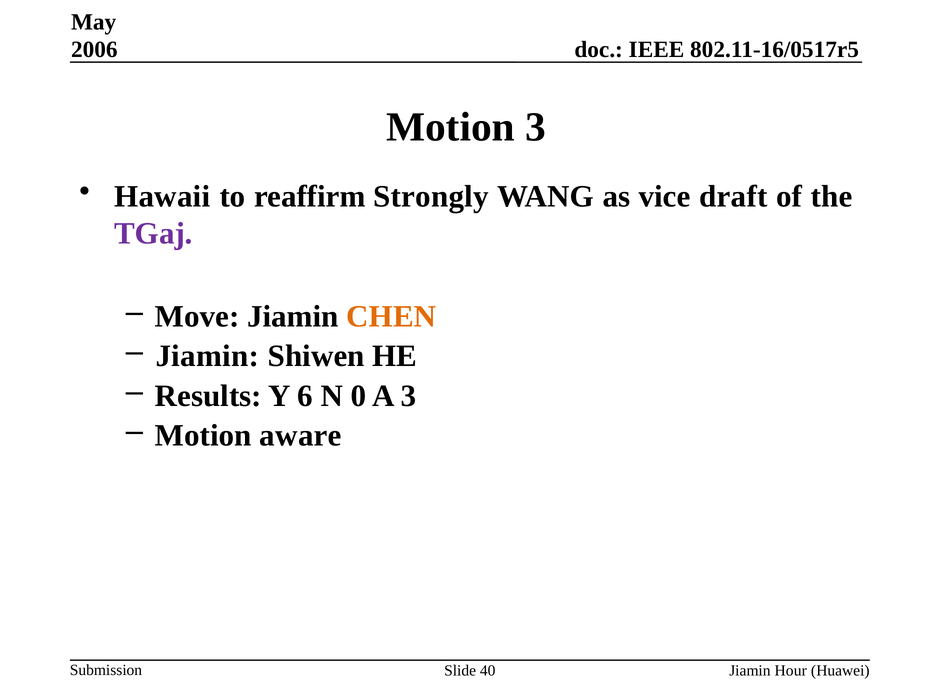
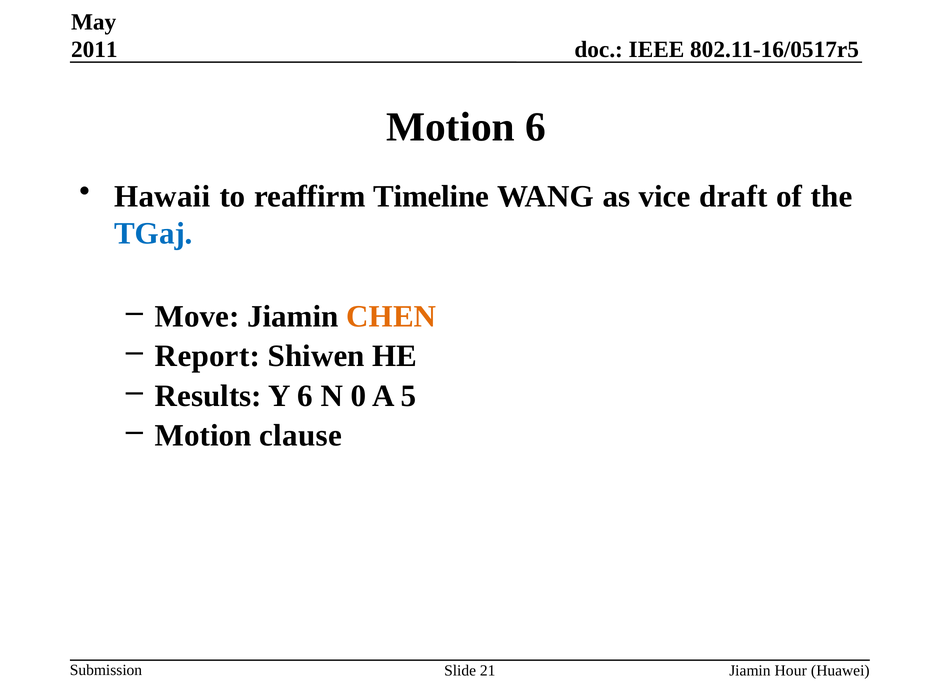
2006: 2006 -> 2011
Motion 3: 3 -> 6
Strongly: Strongly -> Timeline
TGaj colour: purple -> blue
Jiamin at (207, 356): Jiamin -> Report
A 3: 3 -> 5
aware: aware -> clause
40: 40 -> 21
